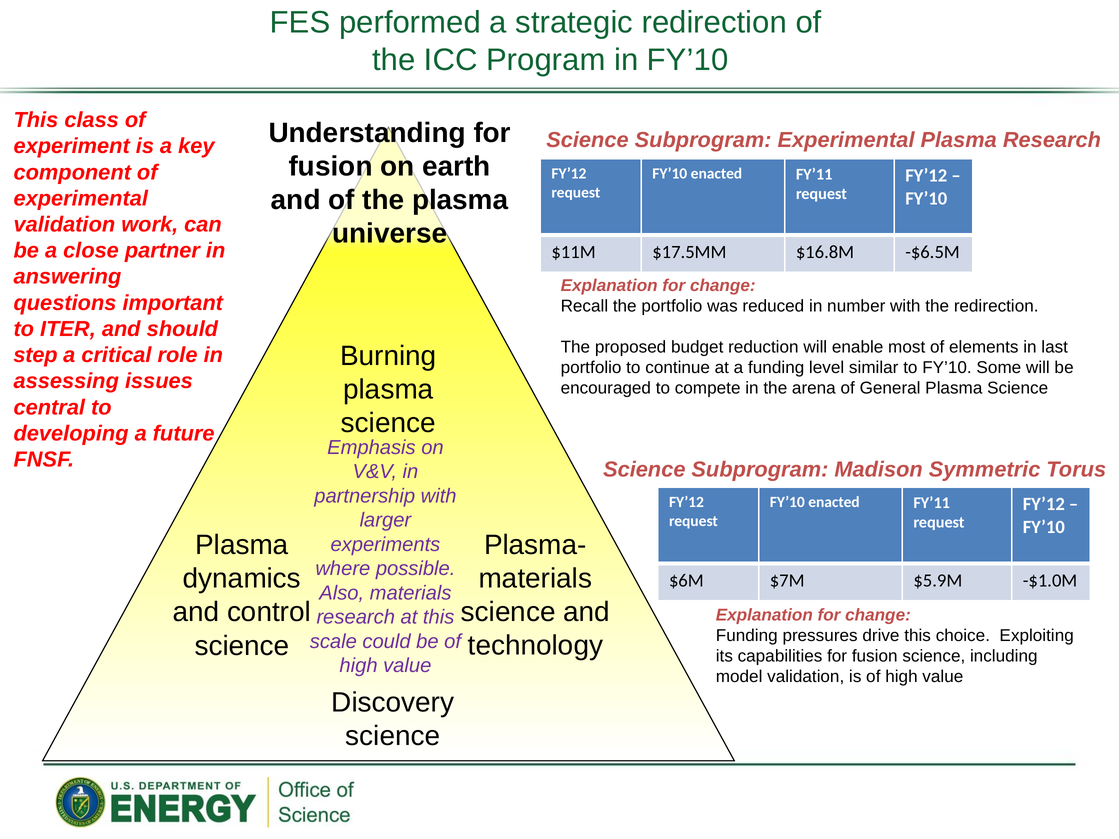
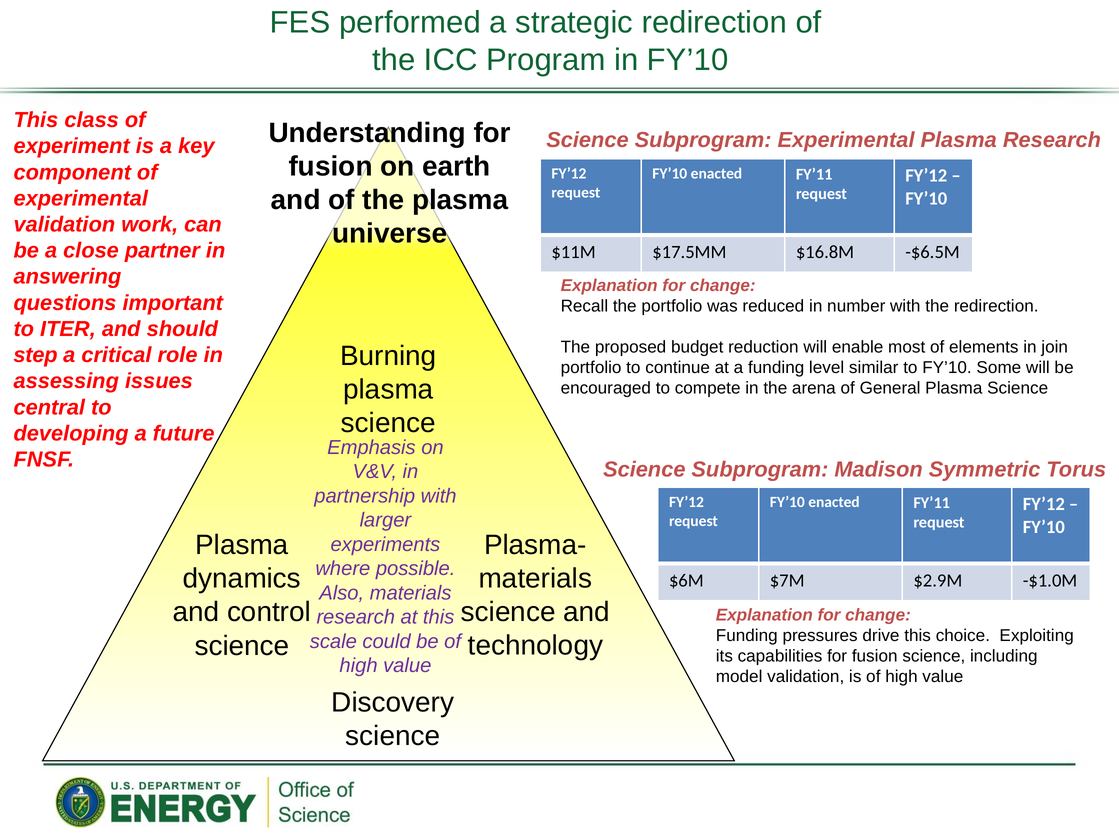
last: last -> join
$5.9M: $5.9M -> $2.9M
